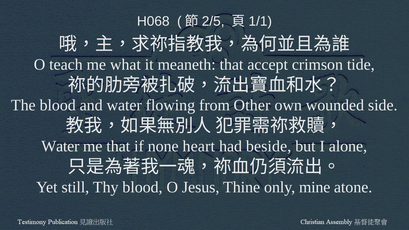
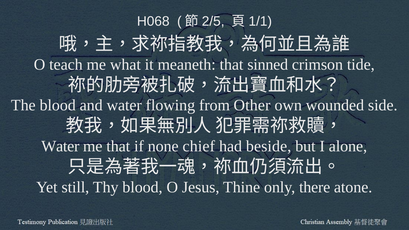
accept: accept -> sinned
heart: heart -> chief
mine: mine -> there
